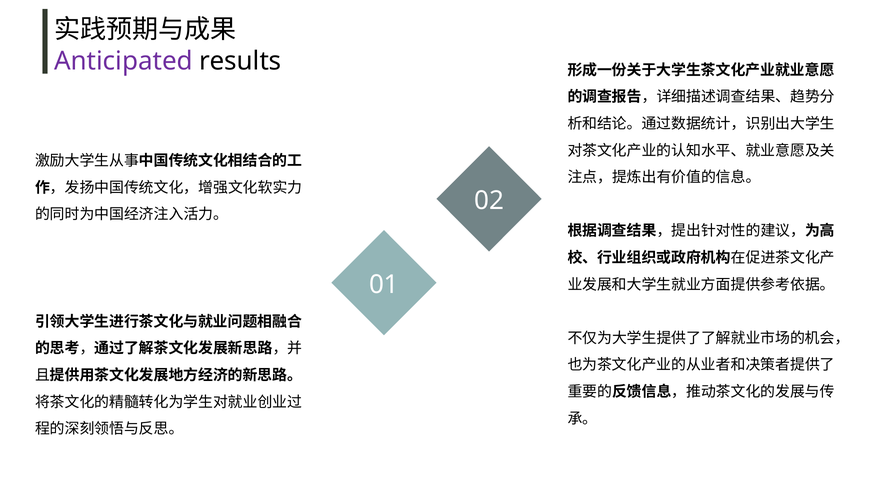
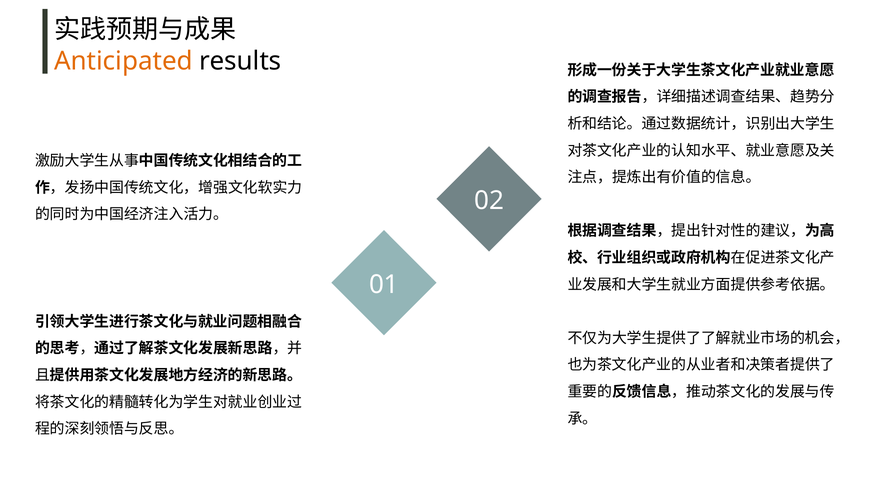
Anticipated colour: purple -> orange
